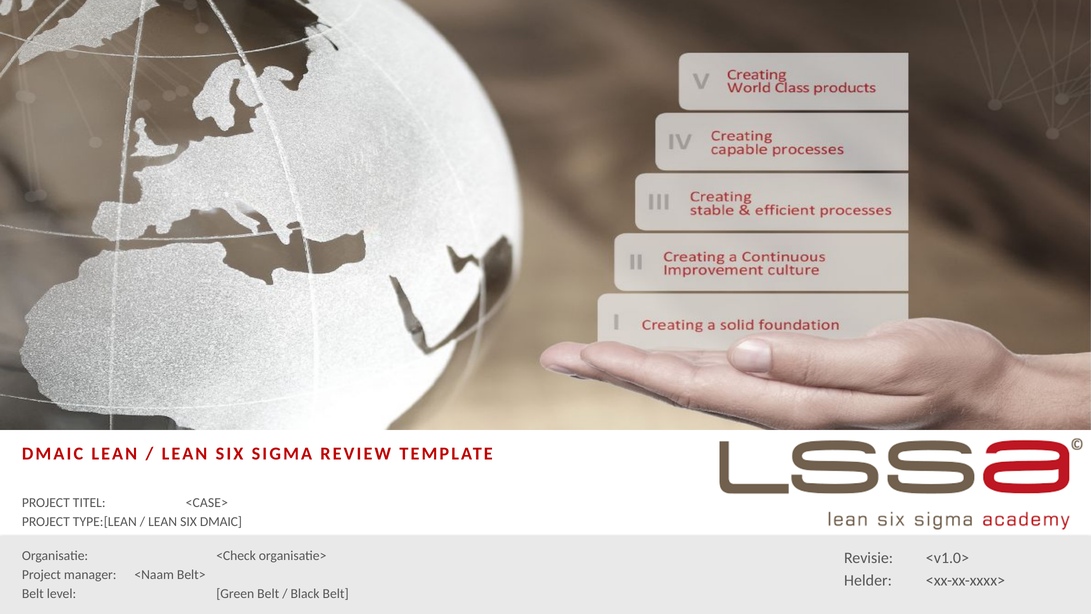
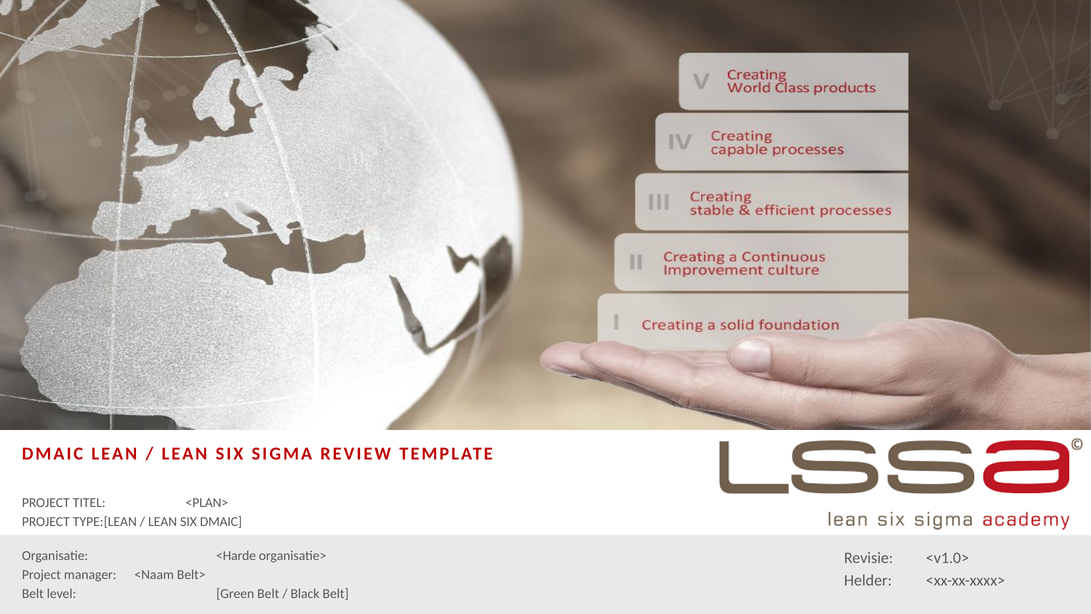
<CASE>: <CASE> -> <PLAN>
<Check: <Check -> <Harde
